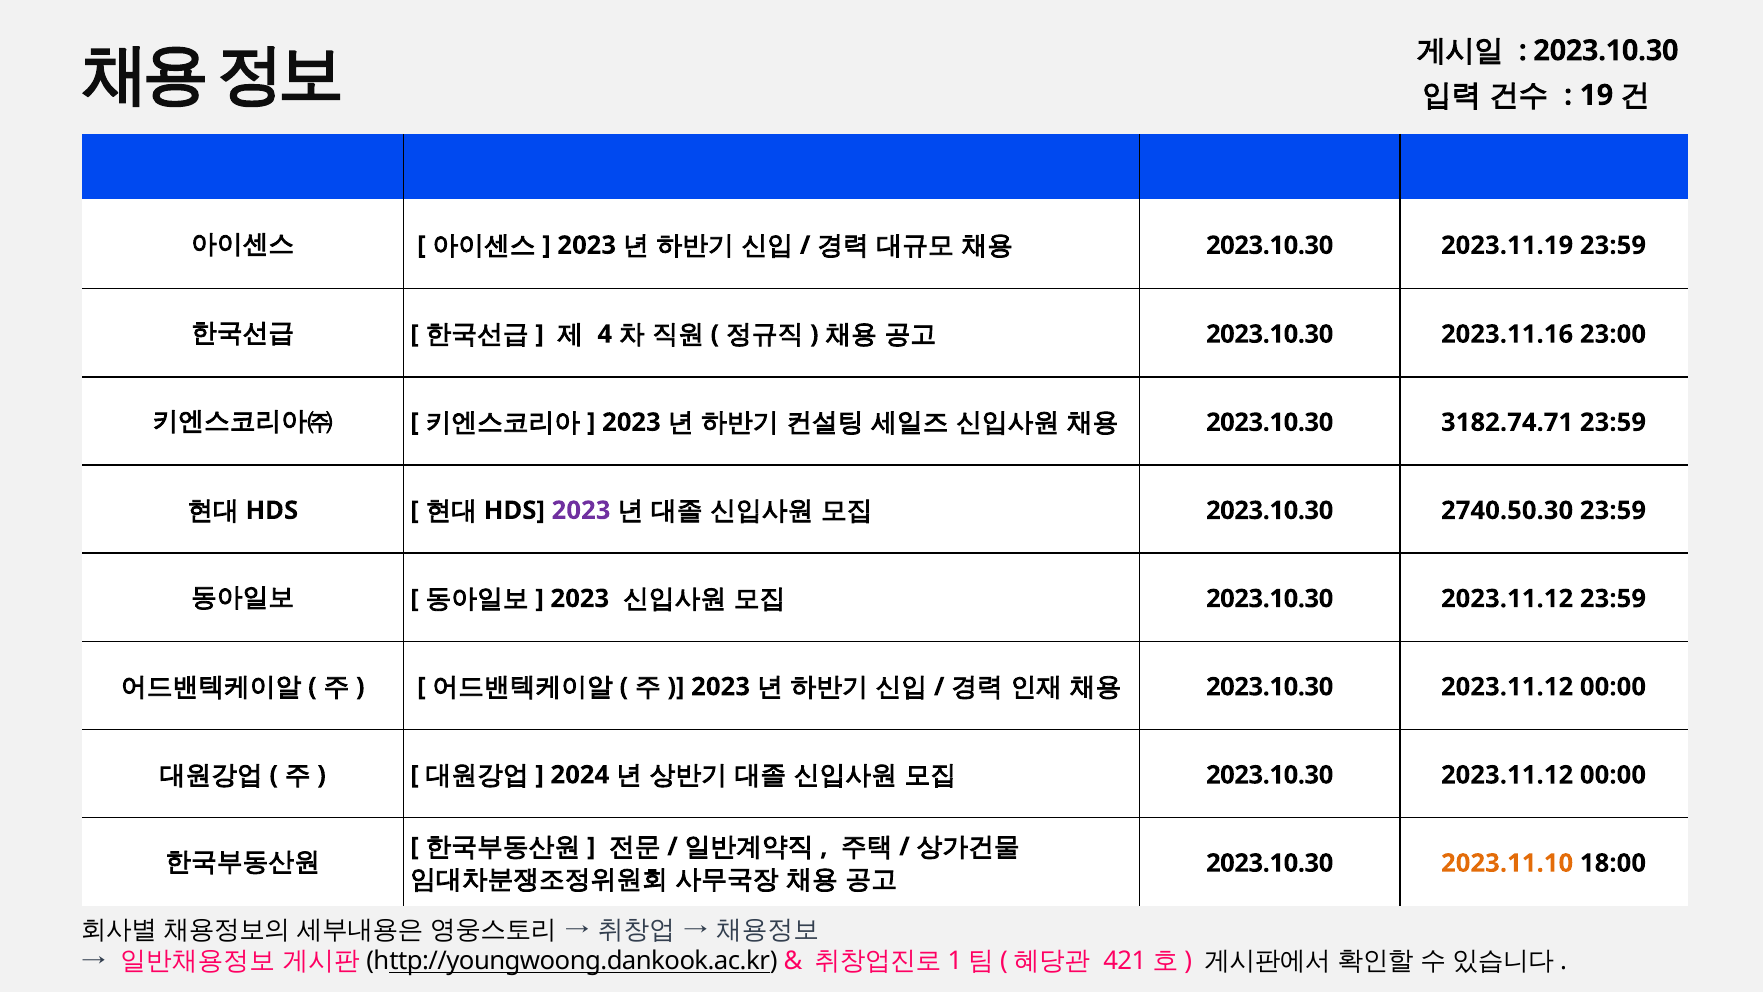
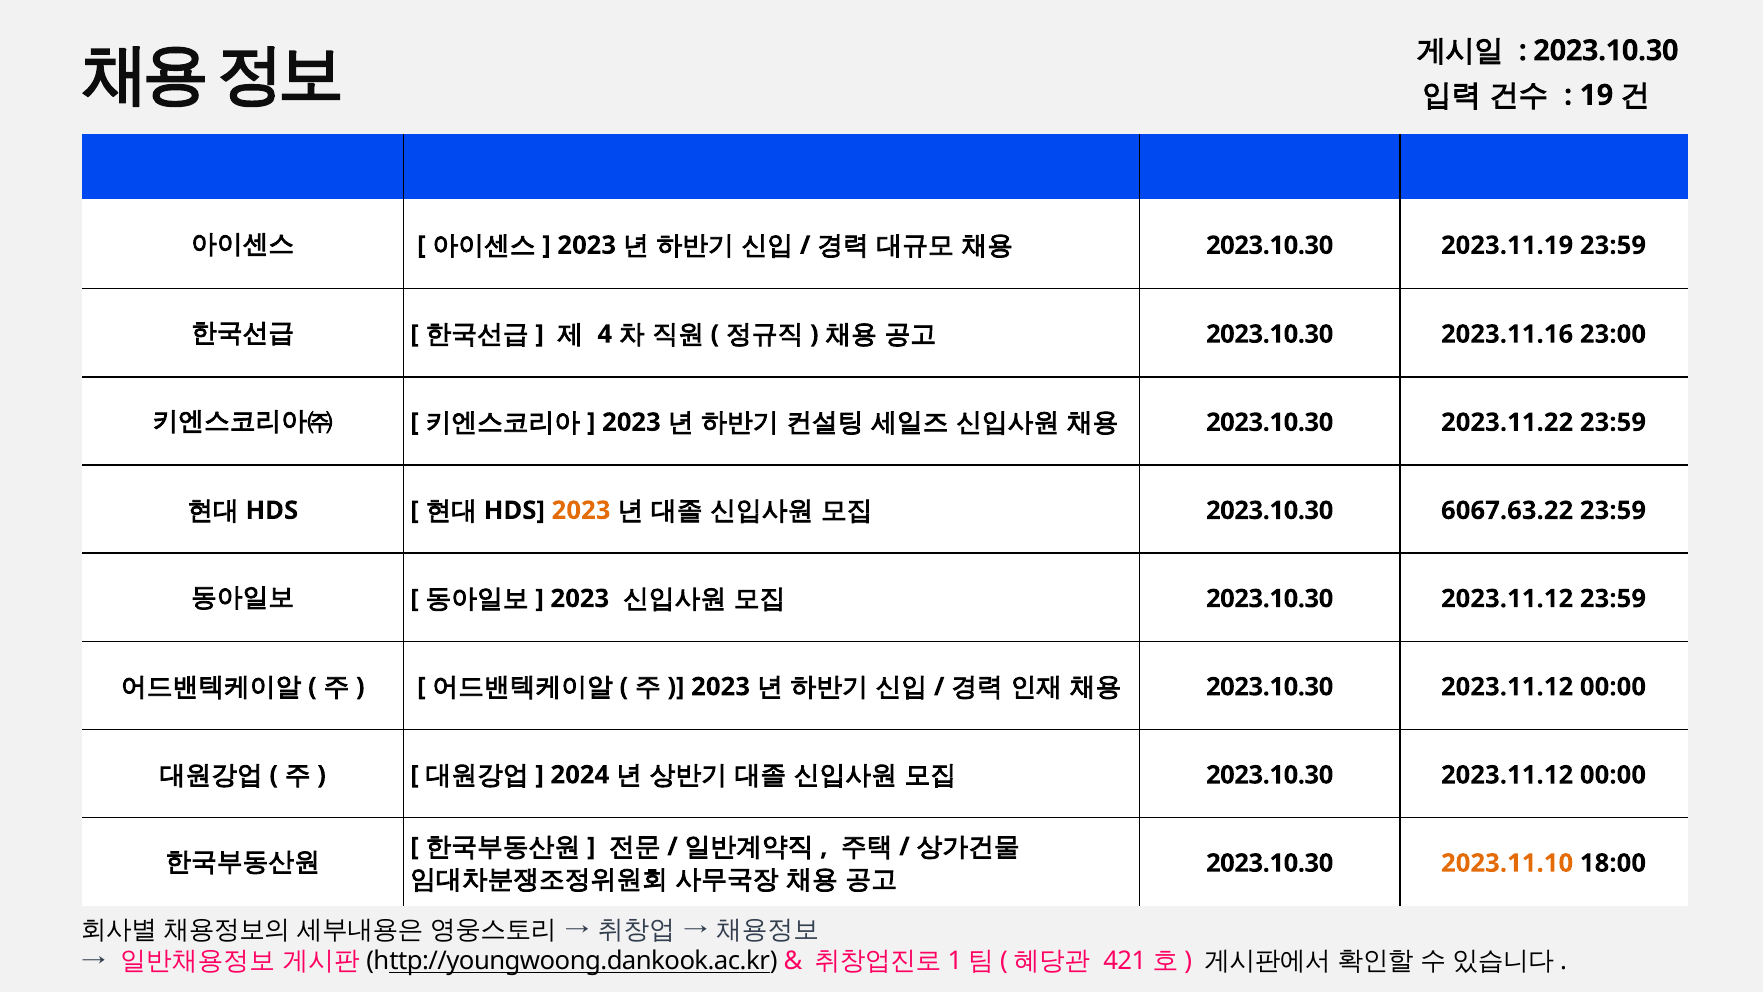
3182.74.71: 3182.74.71 -> 2023.11.22
2023 at (581, 510) colour: purple -> orange
2740.50.30: 2740.50.30 -> 6067.63.22
